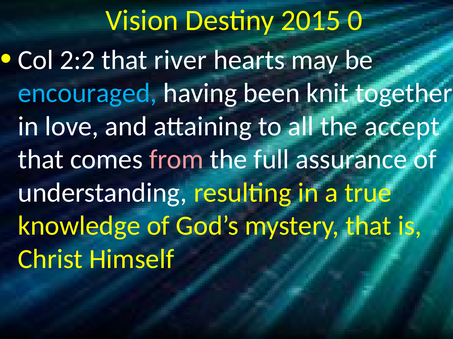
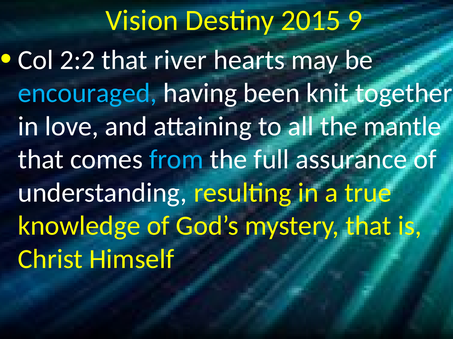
0: 0 -> 9
accept: accept -> mantle
from colour: pink -> light blue
